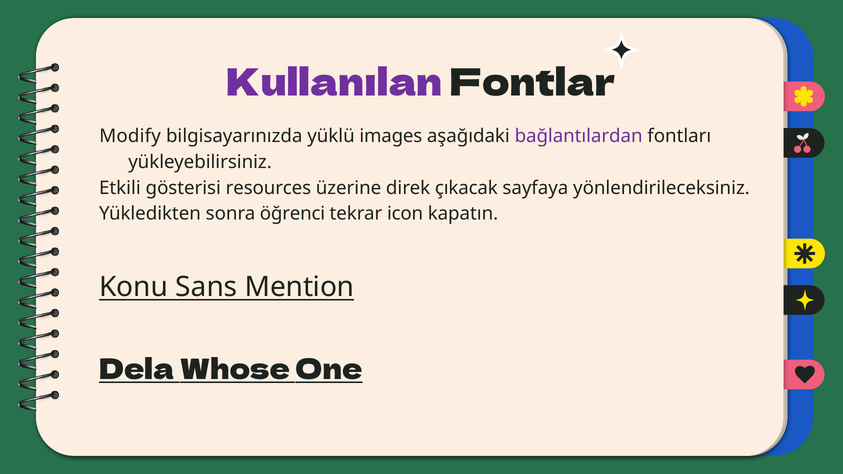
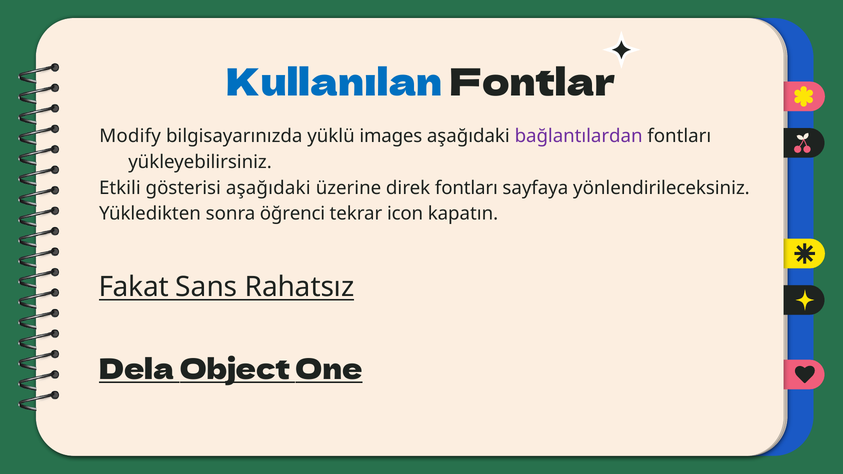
Kullanılan colour: purple -> blue
gösterisi resources: resources -> aşağıdaki
direk çıkacak: çıkacak -> fontları
Konu: Konu -> Fakat
Mention: Mention -> Rahatsız
Whose: Whose -> Object
